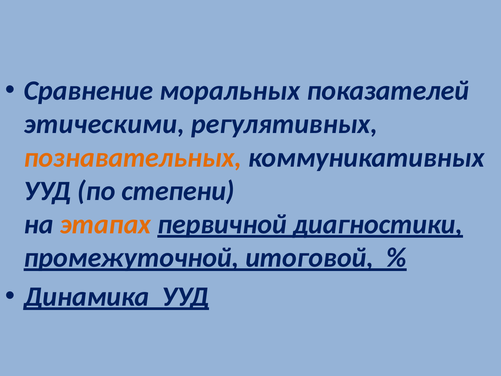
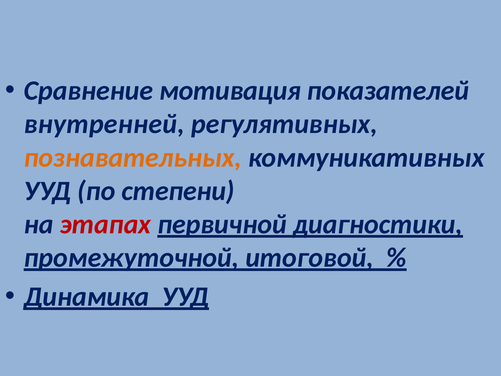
моральных: моральных -> мотивация
этическими: этическими -> внутренней
этапах colour: orange -> red
